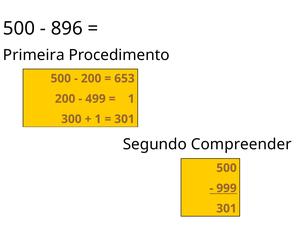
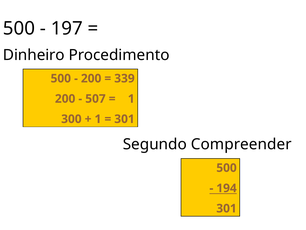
896: 896 -> 197
Primeira: Primeira -> Dinheiro
653: 653 -> 339
499: 499 -> 507
999: 999 -> 194
